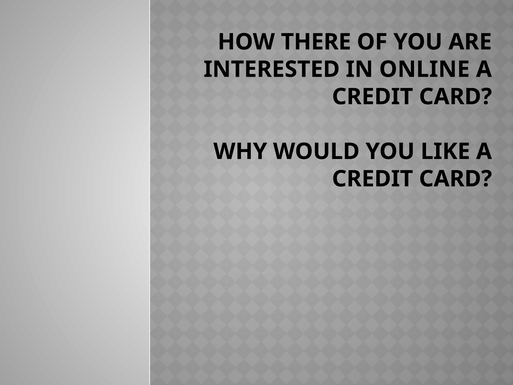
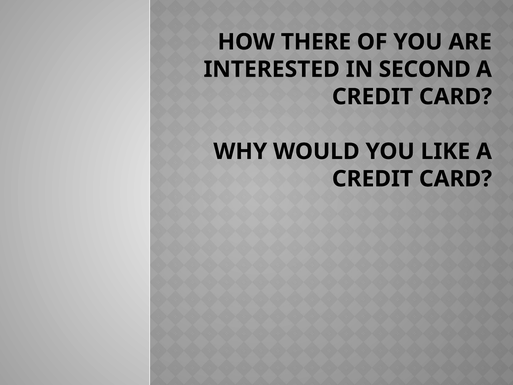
ONLINE: ONLINE -> SECOND
